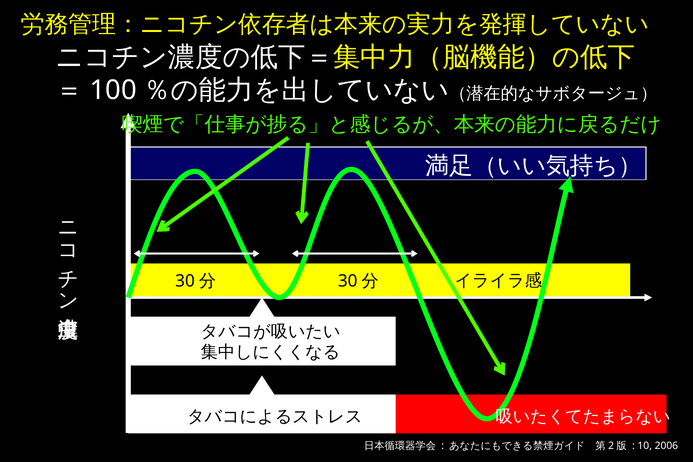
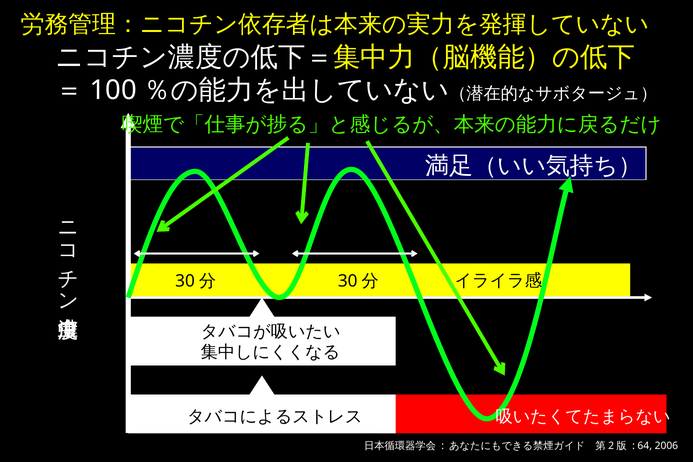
10: 10 -> 64
